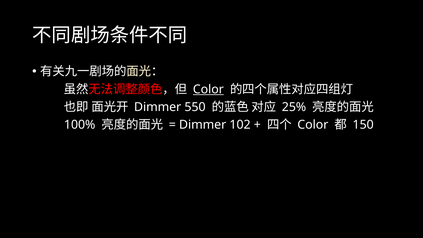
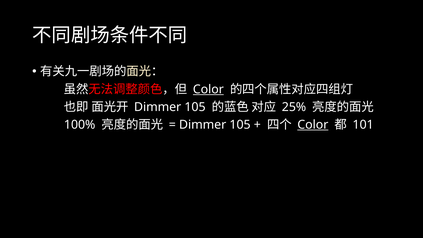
550 at (195, 107): 550 -> 105
102 at (240, 125): 102 -> 105
Color at (313, 125) underline: none -> present
150: 150 -> 101
